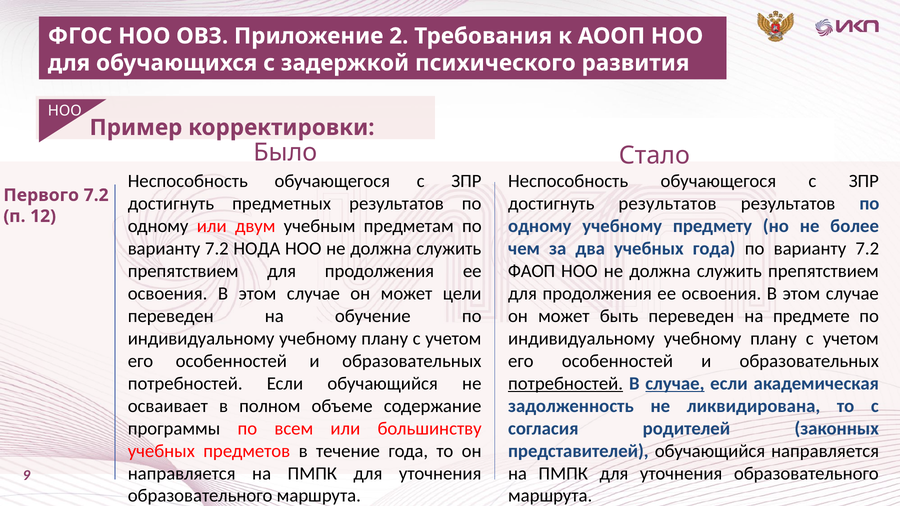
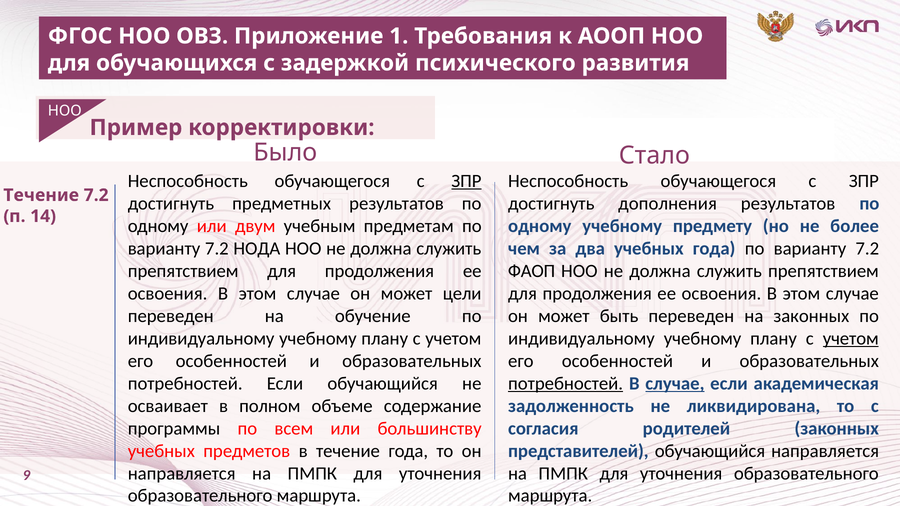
2: 2 -> 1
ЗПР at (466, 181) underline: none -> present
Первого at (41, 195): Первого -> Течение
достигнуть результатов: результатов -> дополнения
12: 12 -> 14
на предмете: предмете -> законных
учетом at (851, 339) underline: none -> present
